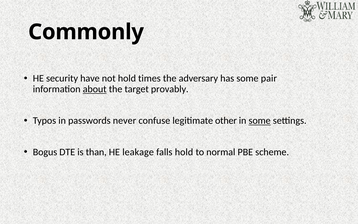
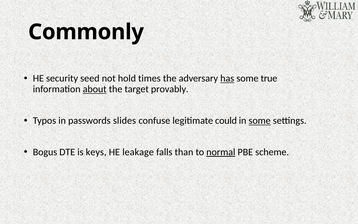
have: have -> seed
has underline: none -> present
pair: pair -> true
never: never -> slides
other: other -> could
than: than -> keys
falls hold: hold -> than
normal underline: none -> present
